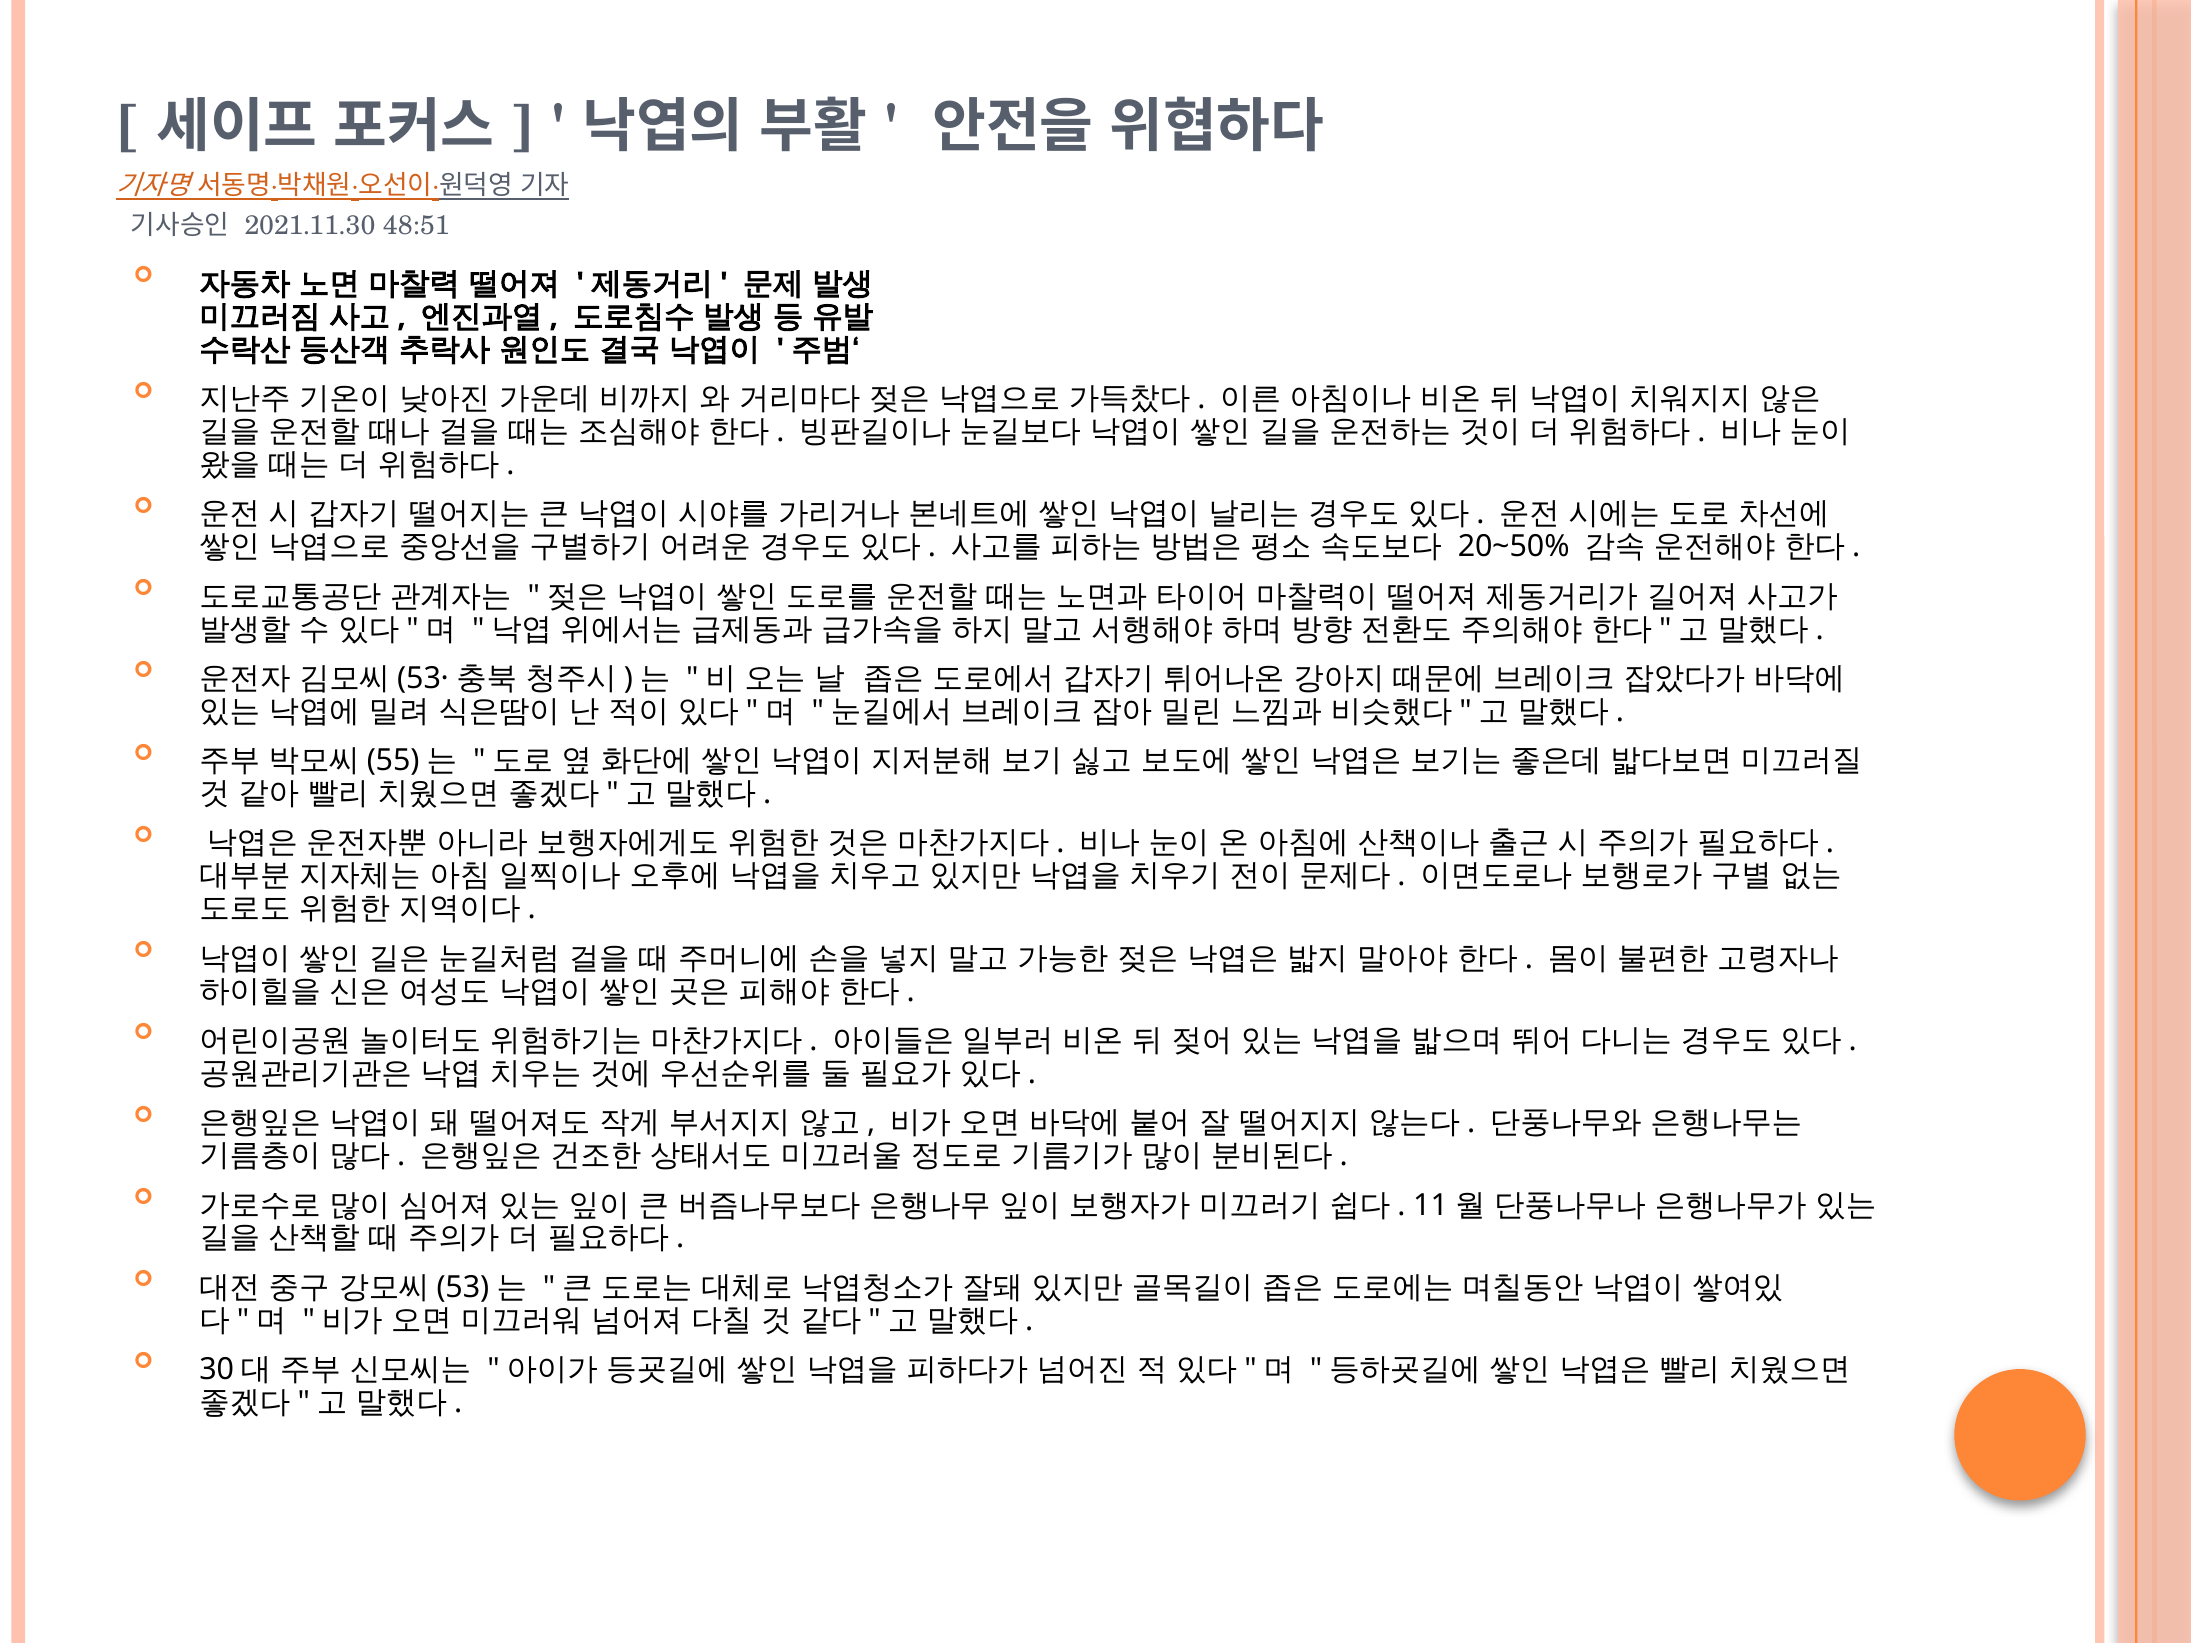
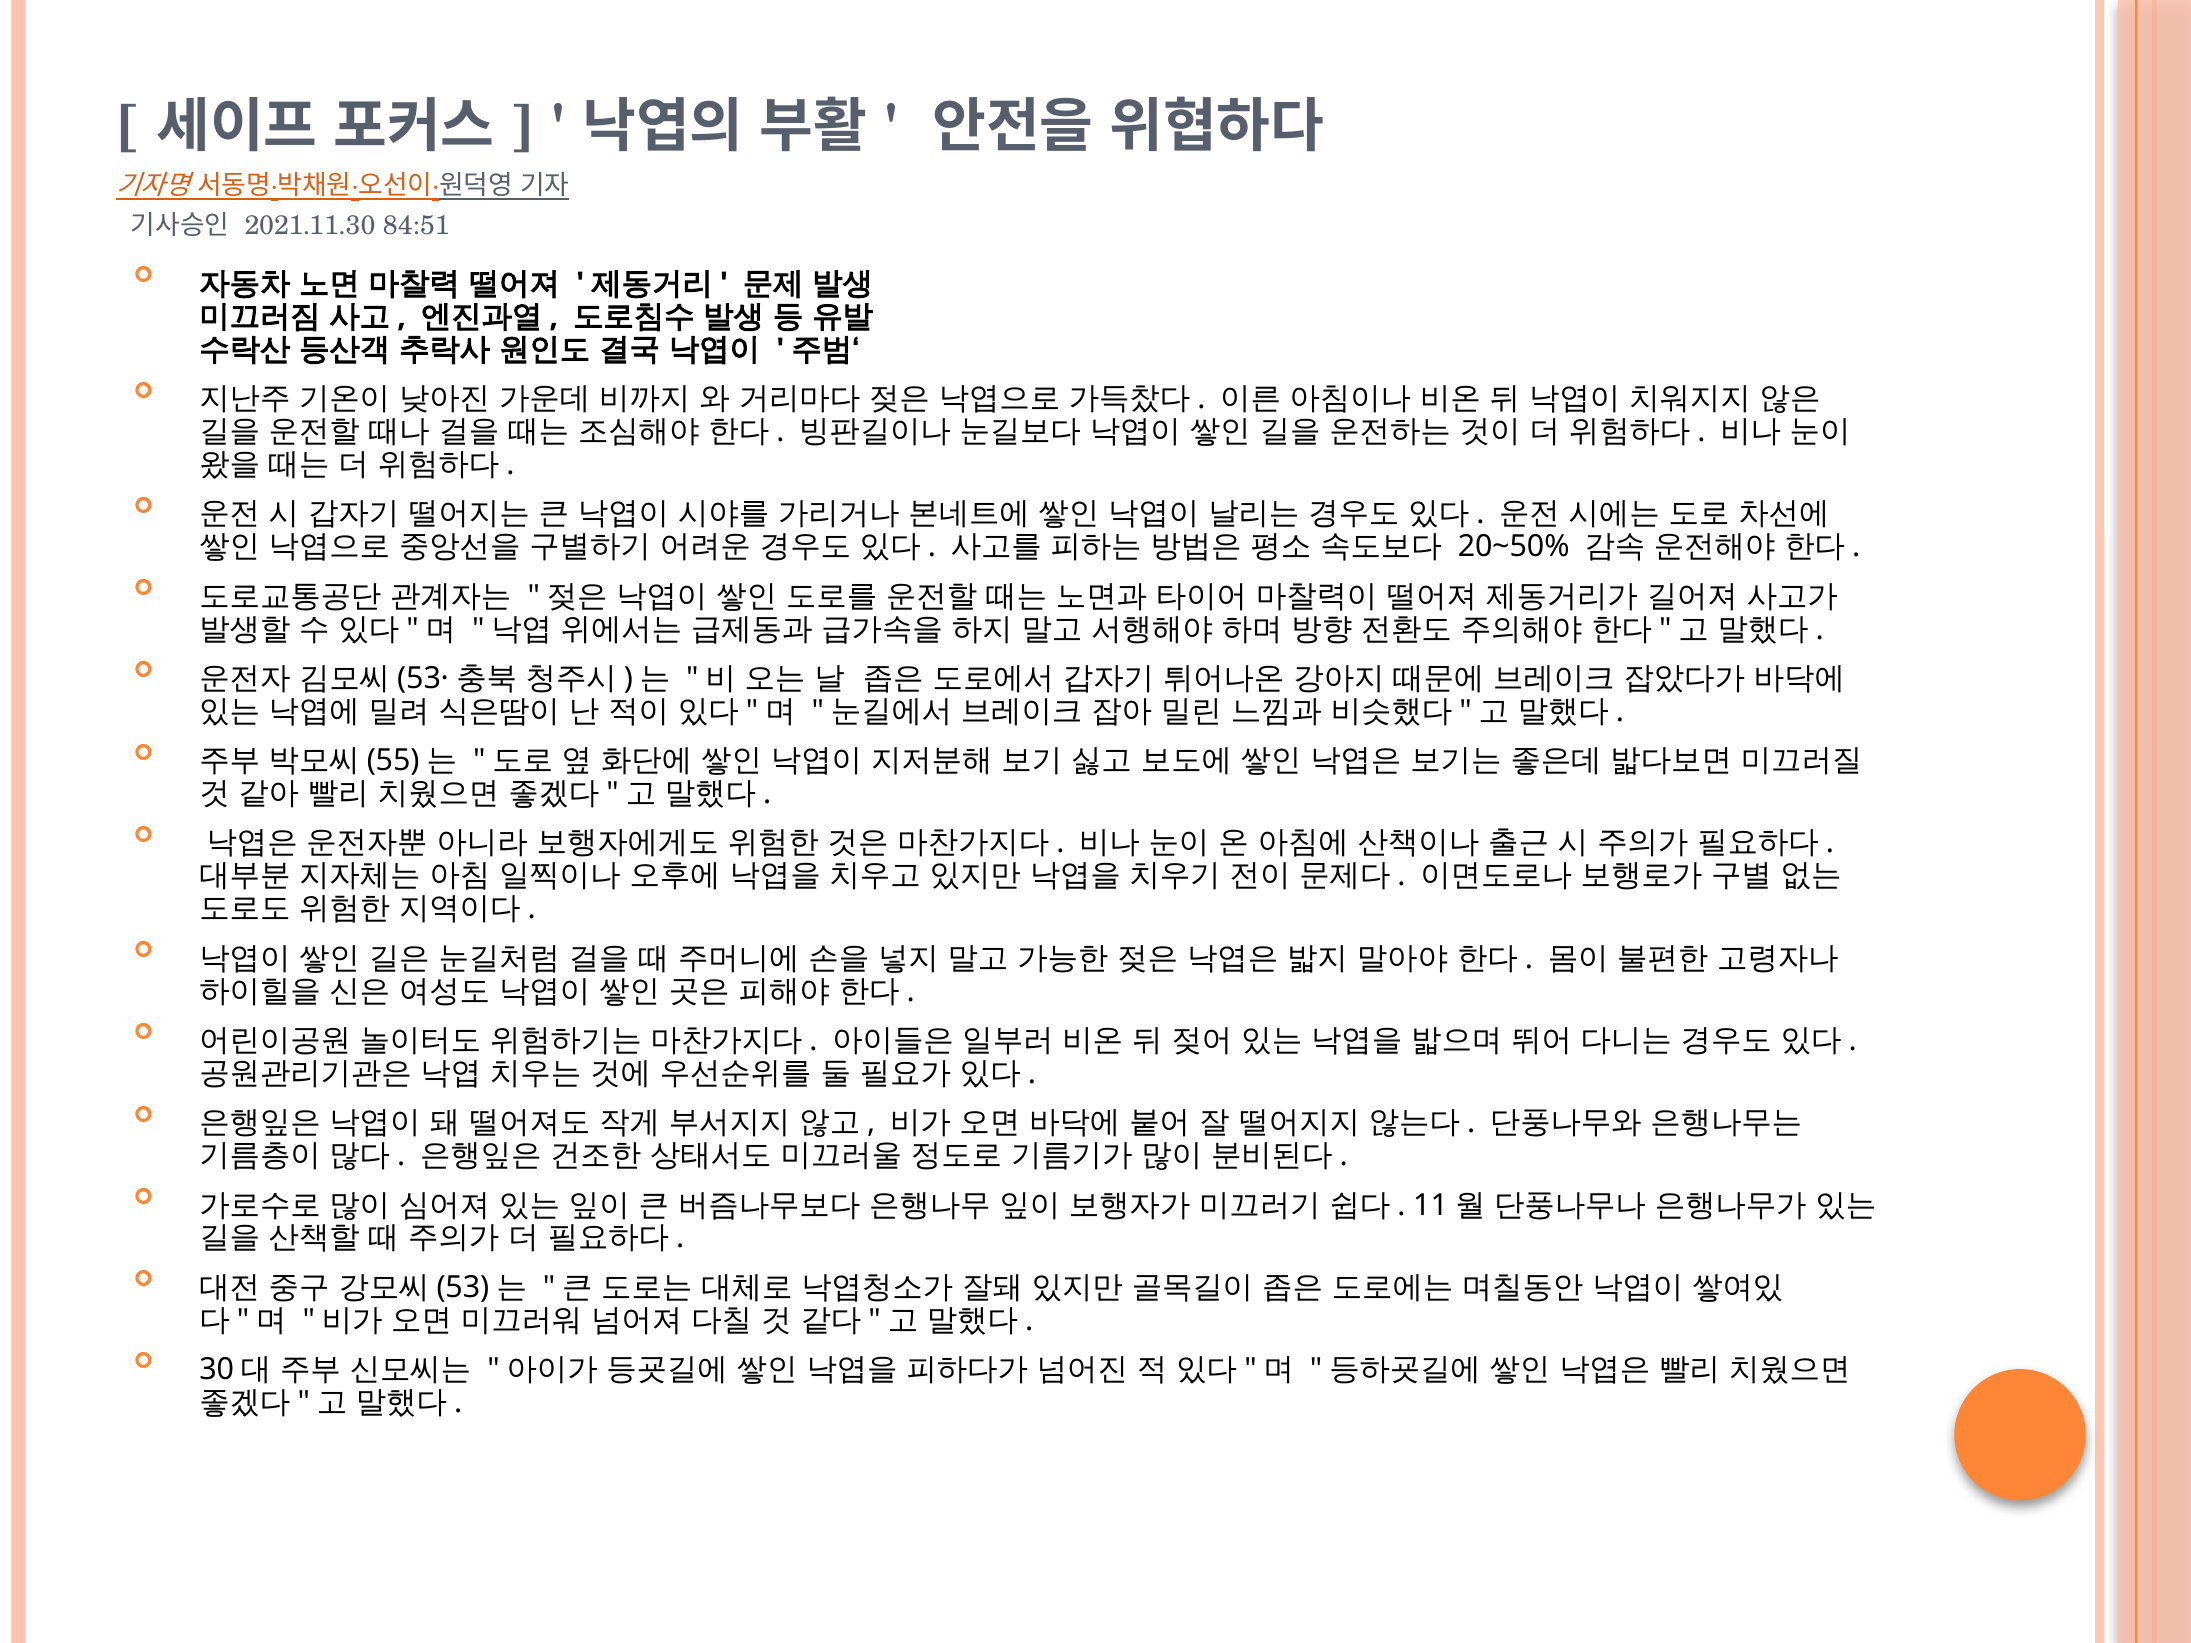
48:51: 48:51 -> 84:51
